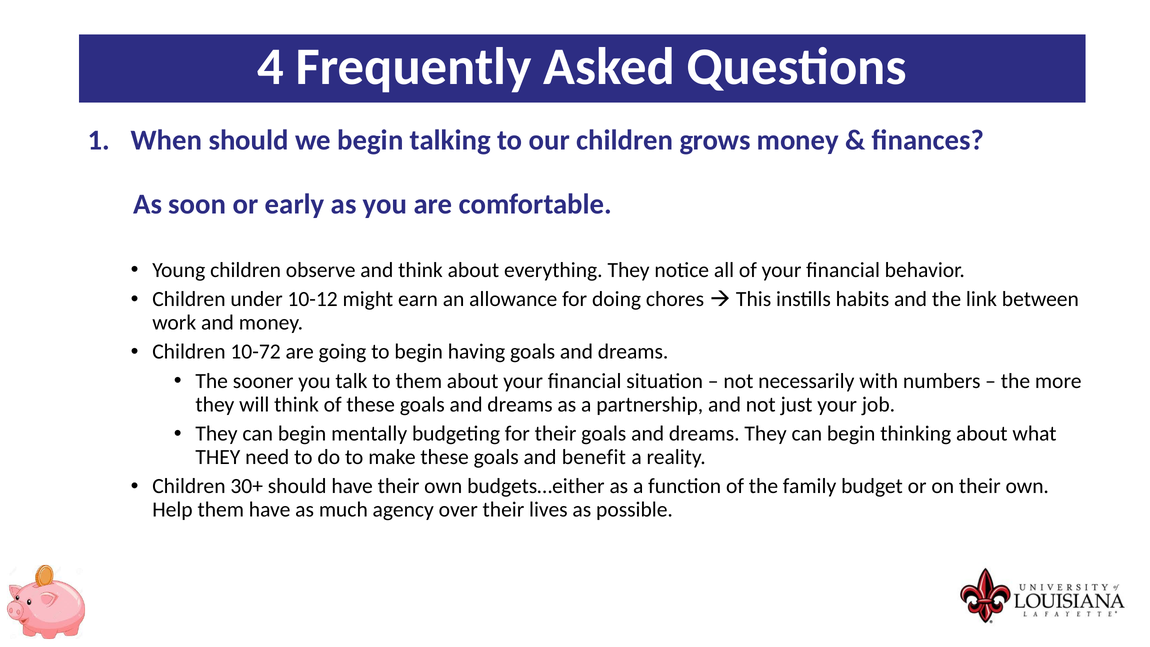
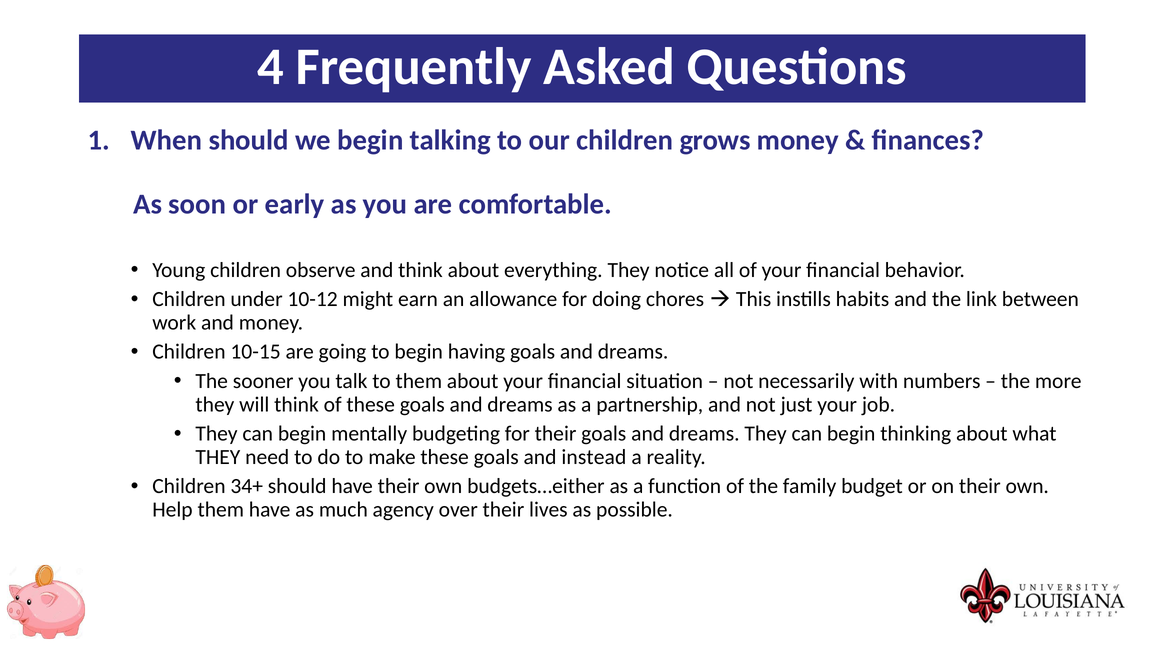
10-72: 10-72 -> 10-15
benefit: benefit -> instead
30+: 30+ -> 34+
